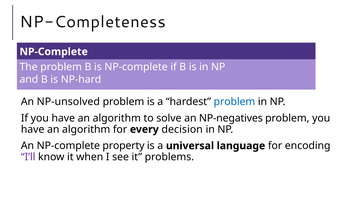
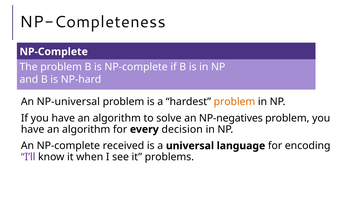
NP-unsolved: NP-unsolved -> NP-universal
problem at (234, 102) colour: blue -> orange
property: property -> received
